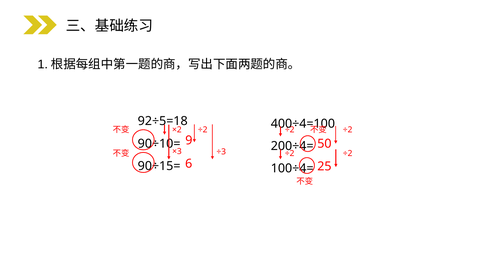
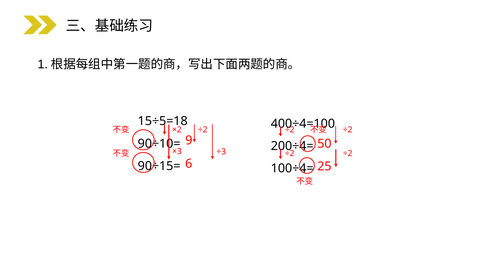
92÷5=18: 92÷5=18 -> 15÷5=18
